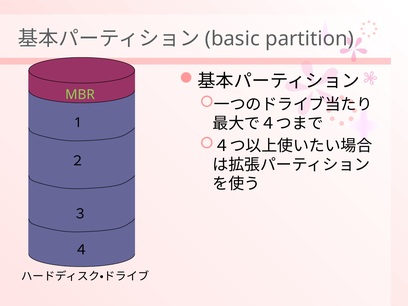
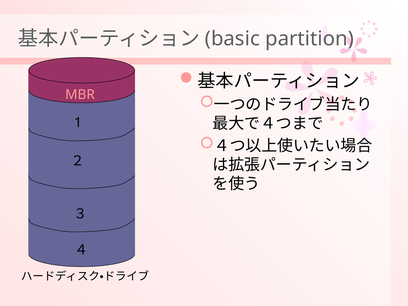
MBR colour: light green -> pink
